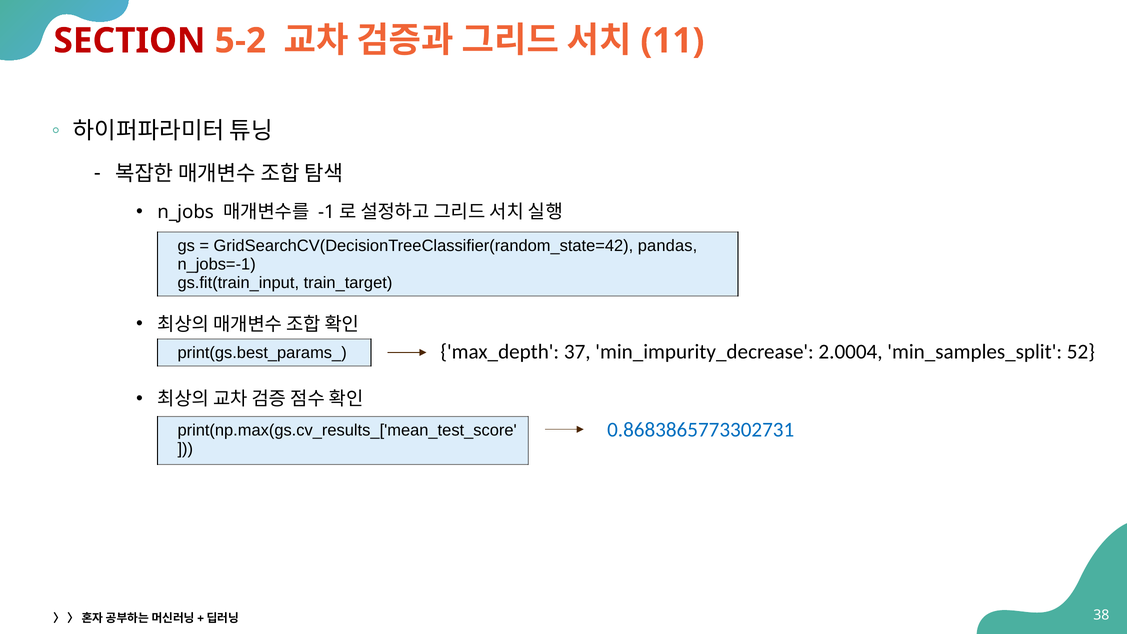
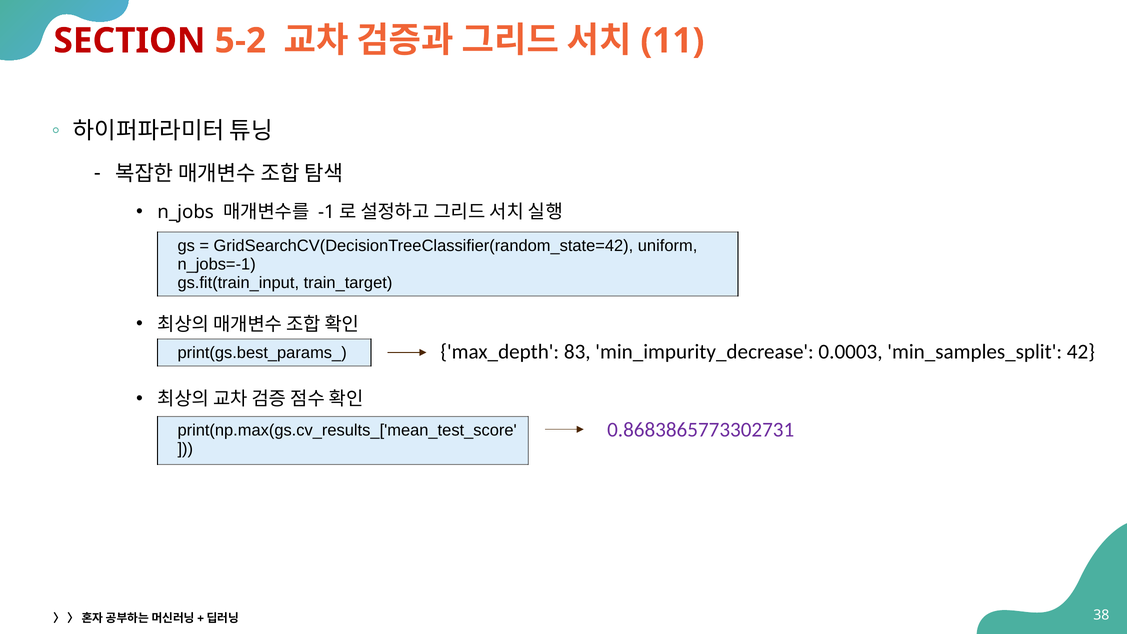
pandas: pandas -> uniform
37: 37 -> 83
2.0004: 2.0004 -> 0.0003
52: 52 -> 42
0.8683865773302731 colour: blue -> purple
